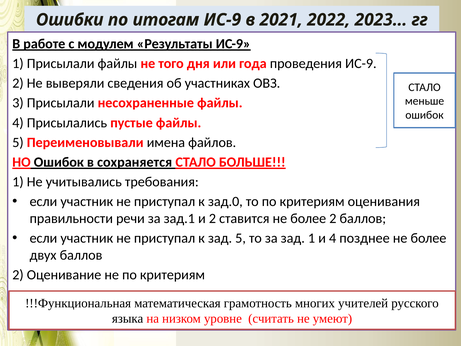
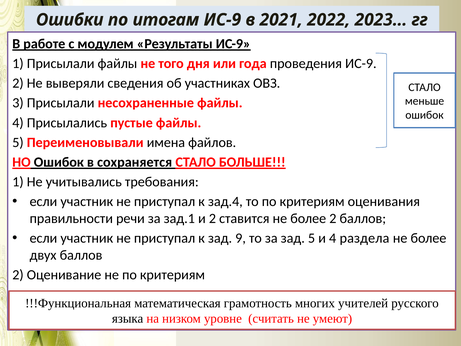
зад.0: зад.0 -> зад.4
зад 5: 5 -> 9
зад 1: 1 -> 5
позднее: позднее -> раздела
